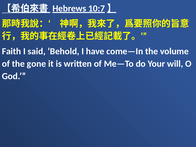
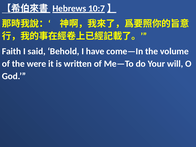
gone: gone -> were
